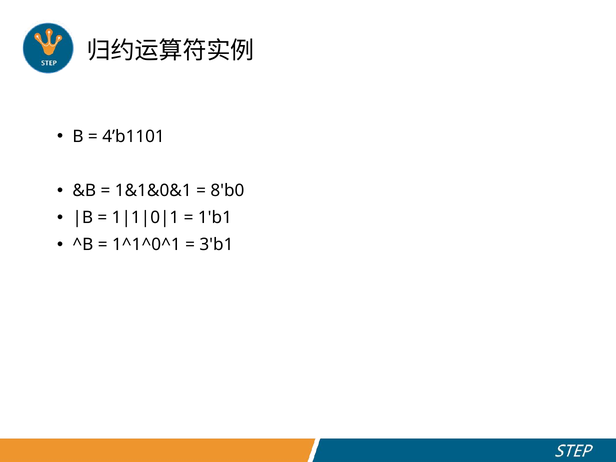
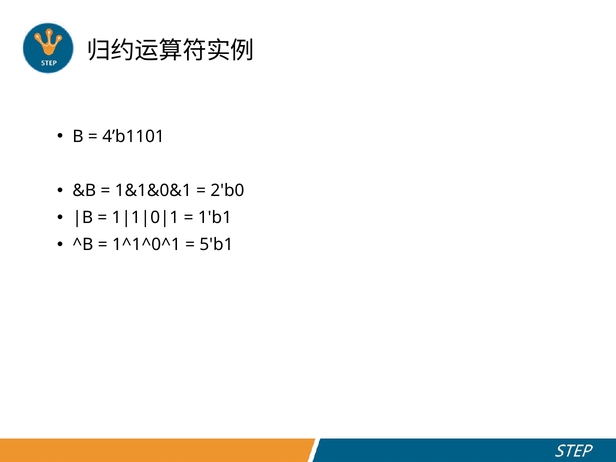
8'b0: 8'b0 -> 2'b0
3'b1: 3'b1 -> 5'b1
